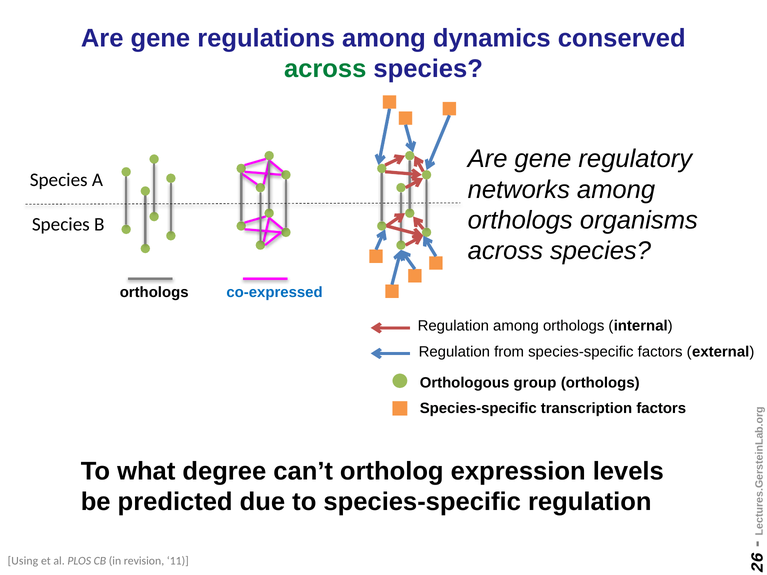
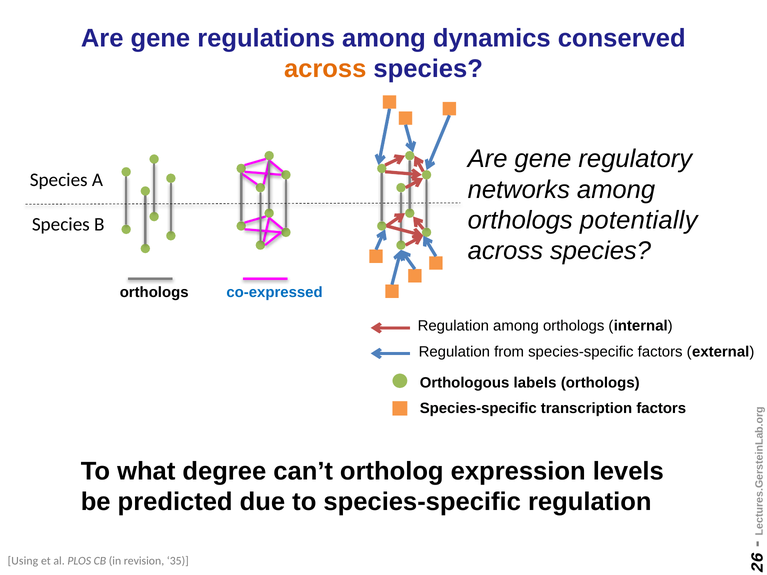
across at (325, 69) colour: green -> orange
organisms: organisms -> potentially
group: group -> labels
11: 11 -> 35
